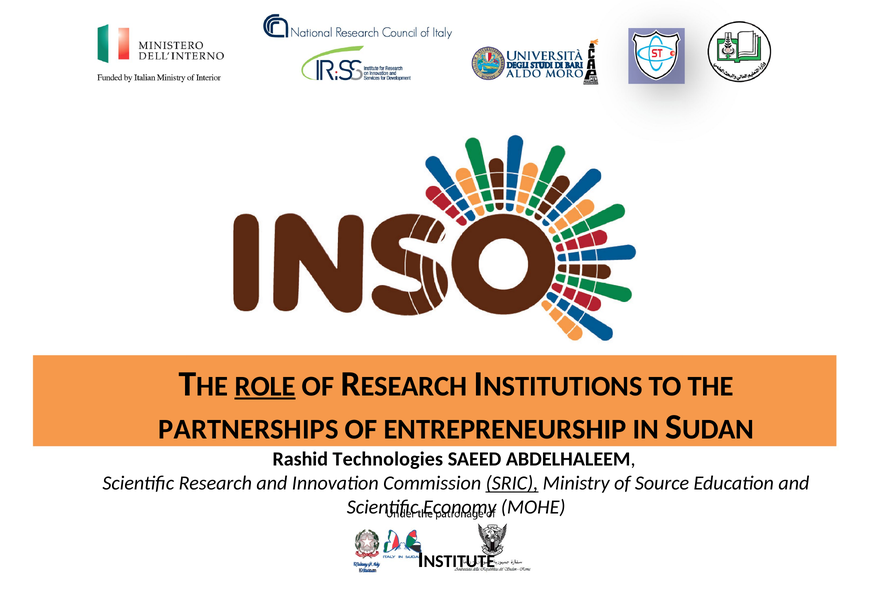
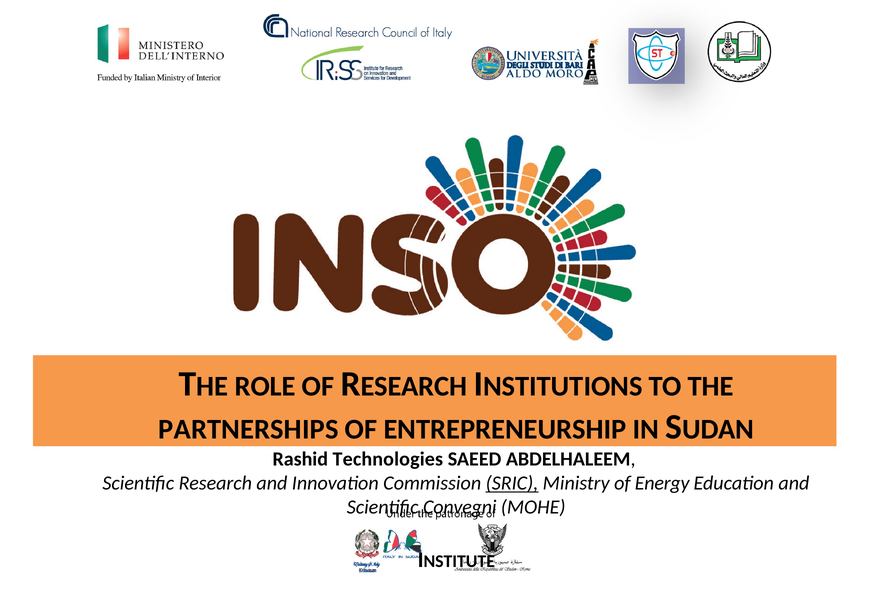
ROLE underline: present -> none
Source: Source -> Energy
Economy: Economy -> Convegni
